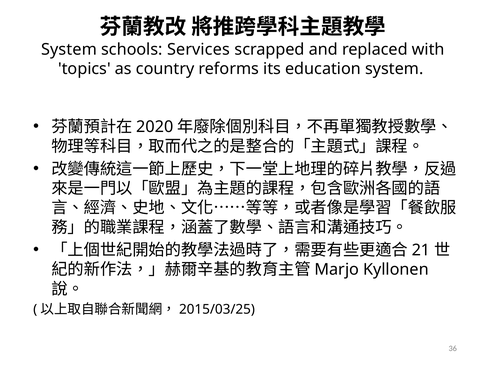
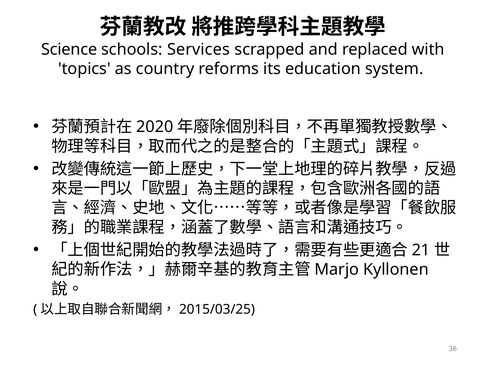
System at (69, 49): System -> Science
